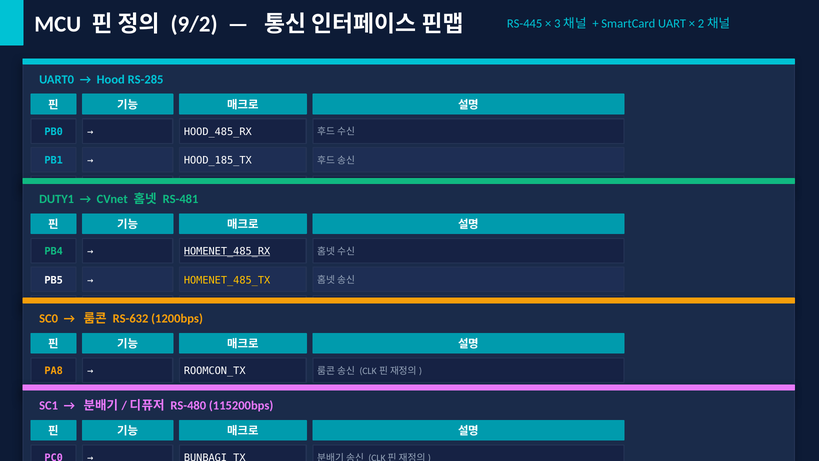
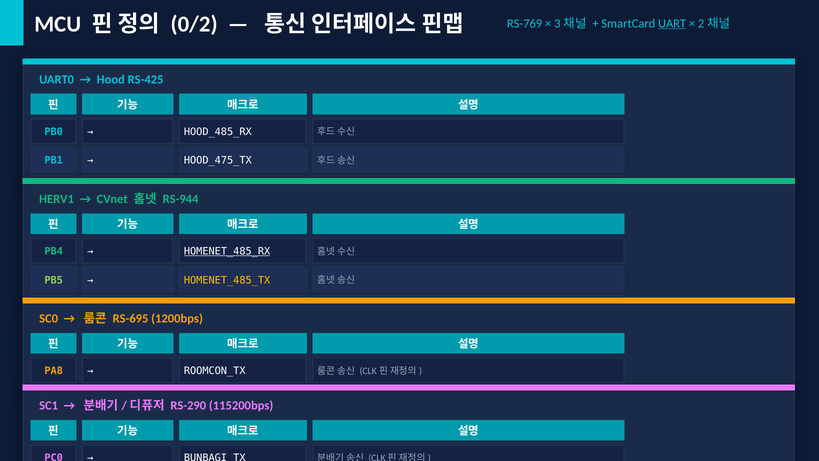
9/2: 9/2 -> 0/2
RS-445: RS-445 -> RS-769
UART underline: none -> present
RS-285: RS-285 -> RS-425
HOOD_185_TX: HOOD_185_TX -> HOOD_475_TX
DUTY1: DUTY1 -> HERV1
RS-481: RS-481 -> RS-944
PB5 colour: white -> light green
RS-632: RS-632 -> RS-695
RS-480: RS-480 -> RS-290
